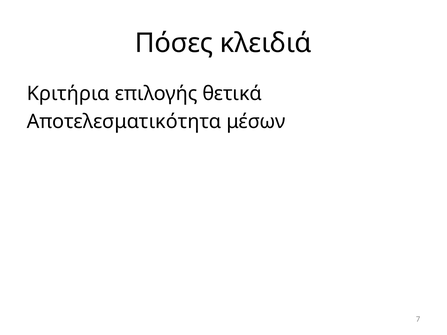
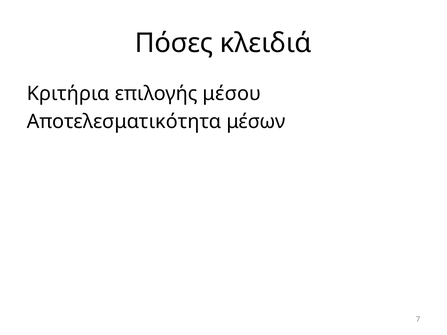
θετικά: θετικά -> μέσου
